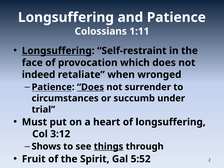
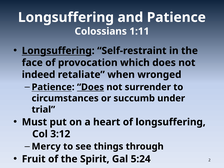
Shows: Shows -> Mercy
things underline: present -> none
5:52: 5:52 -> 5:24
